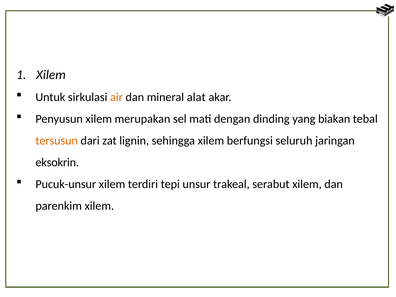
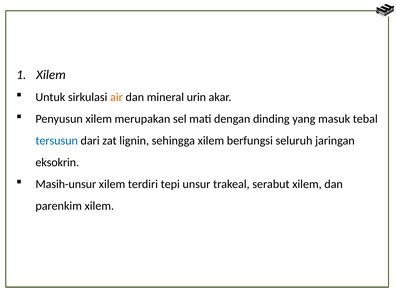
alat: alat -> urin
biakan: biakan -> masuk
tersusun colour: orange -> blue
Pucuk-unsur: Pucuk-unsur -> Masih-unsur
